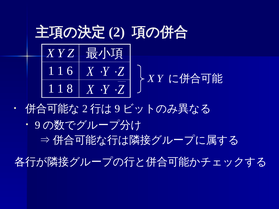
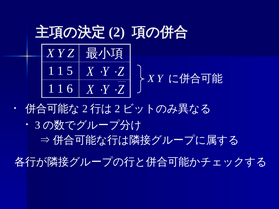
6: 6 -> 5
8: 8 -> 6
9 at (117, 109): 9 -> 2
9 at (38, 125): 9 -> 3
